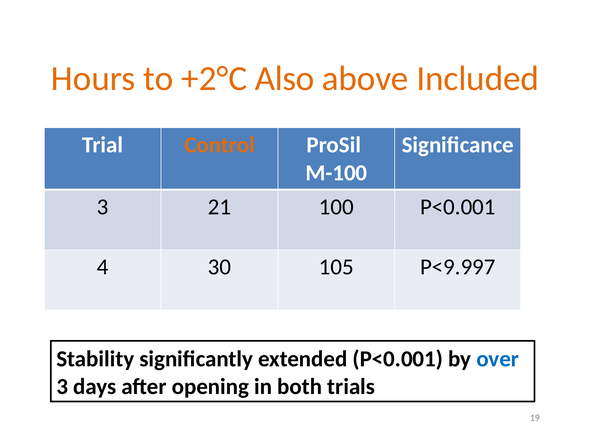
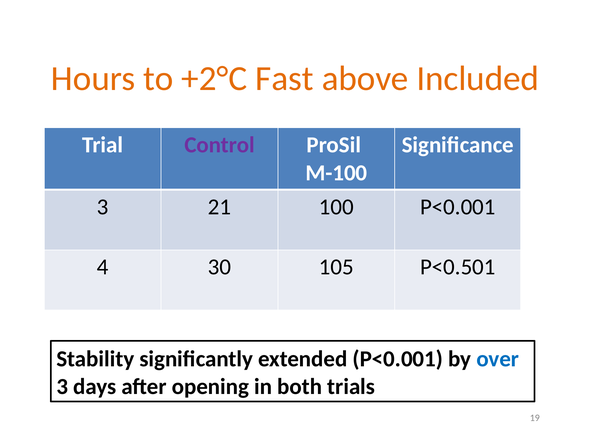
Also: Also -> Fast
Control colour: orange -> purple
P<9.997: P<9.997 -> P<0.501
